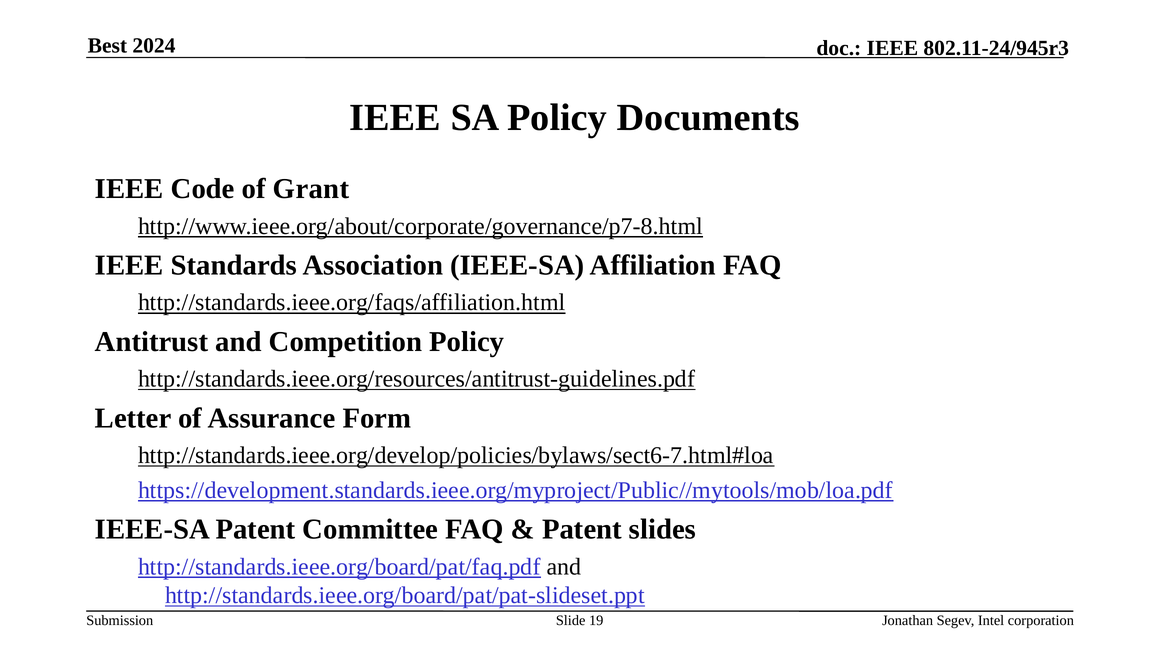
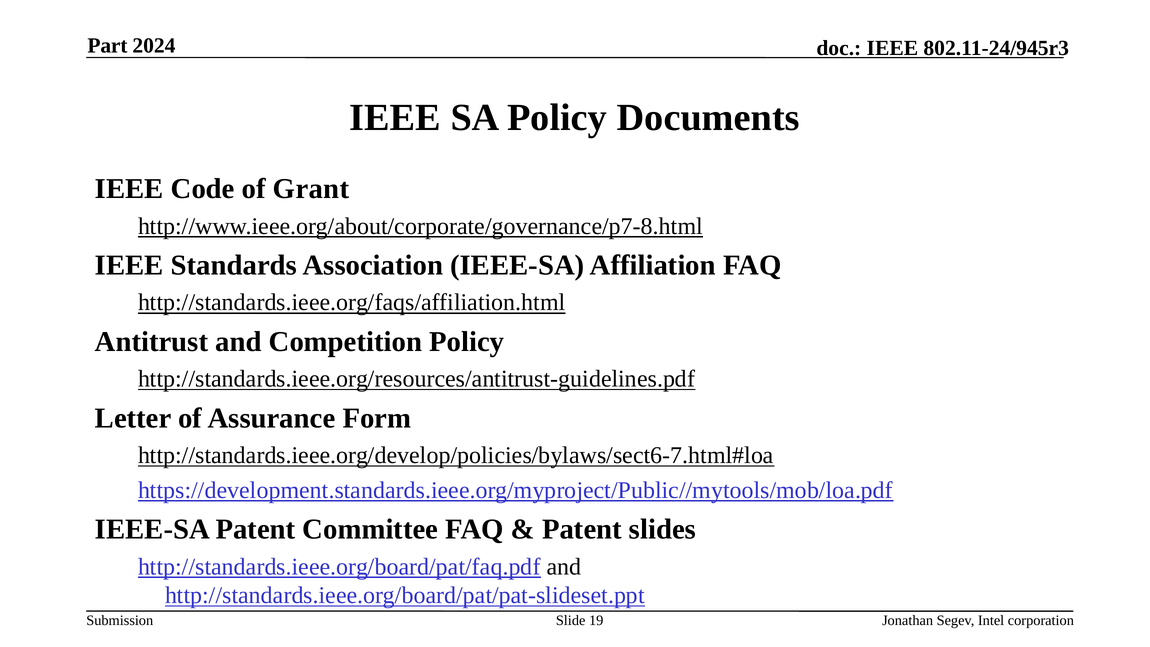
Best: Best -> Part
